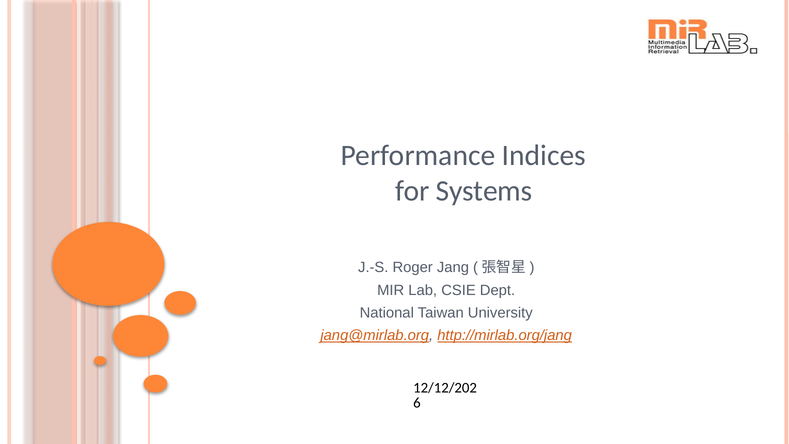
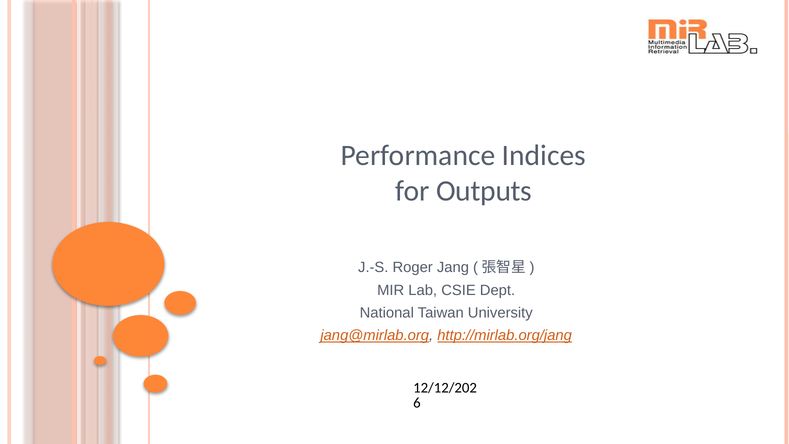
Systems: Systems -> Outputs
